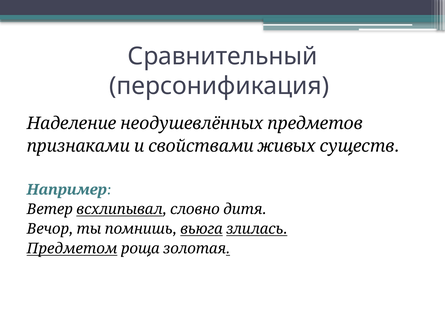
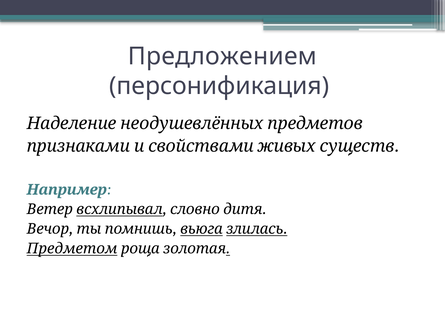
Сравнительный: Сравнительный -> Предложением
